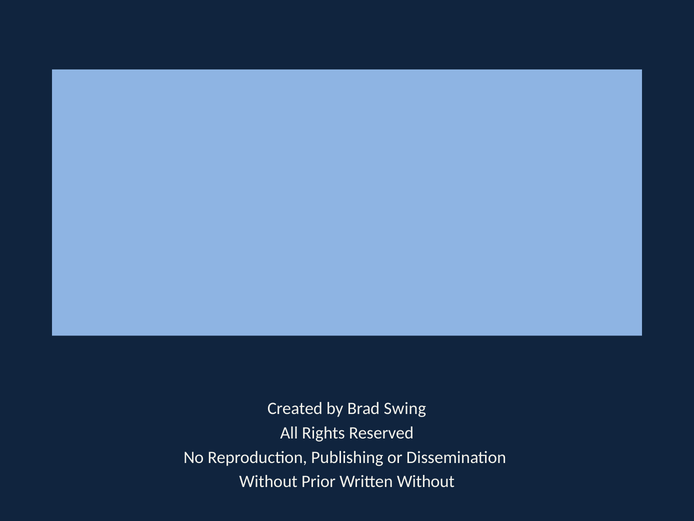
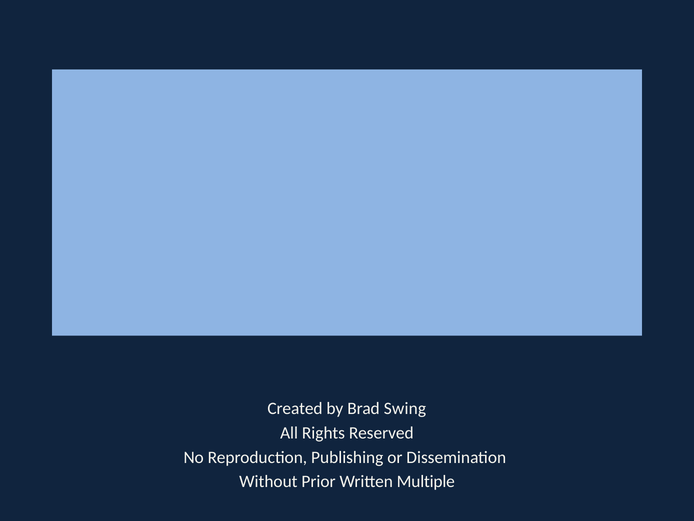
Written Without: Without -> Multiple
